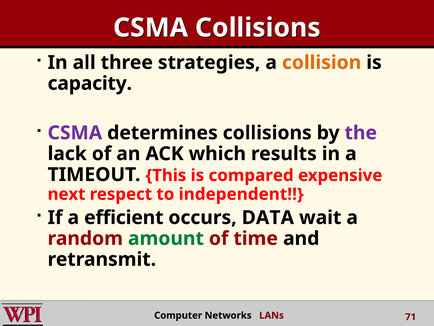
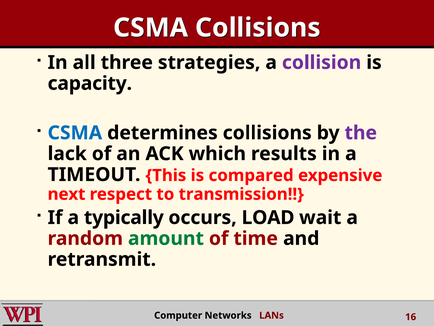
collision colour: orange -> purple
CSMA at (75, 133) colour: purple -> blue
independent: independent -> transmission
efficient: efficient -> typically
DATA: DATA -> LOAD
71: 71 -> 16
